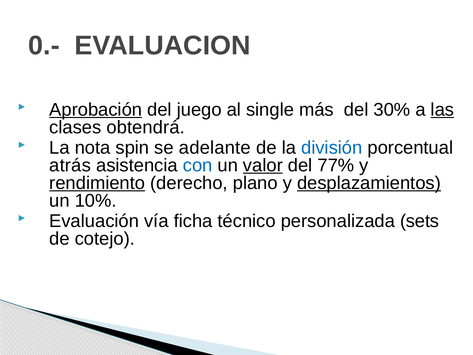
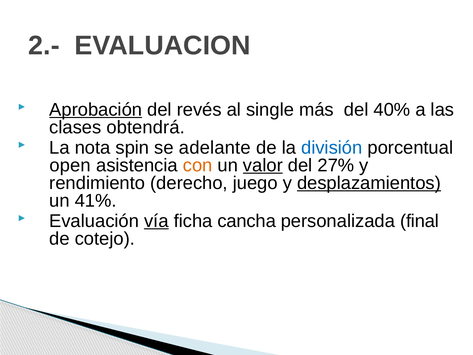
0.-: 0.- -> 2.-
juego: juego -> revés
30%: 30% -> 40%
las underline: present -> none
atrás: atrás -> open
con colour: blue -> orange
77%: 77% -> 27%
rendimiento underline: present -> none
plano: plano -> juego
10%: 10% -> 41%
vía underline: none -> present
técnico: técnico -> cancha
sets: sets -> final
